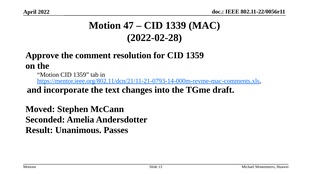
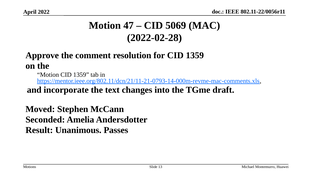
1339: 1339 -> 5069
